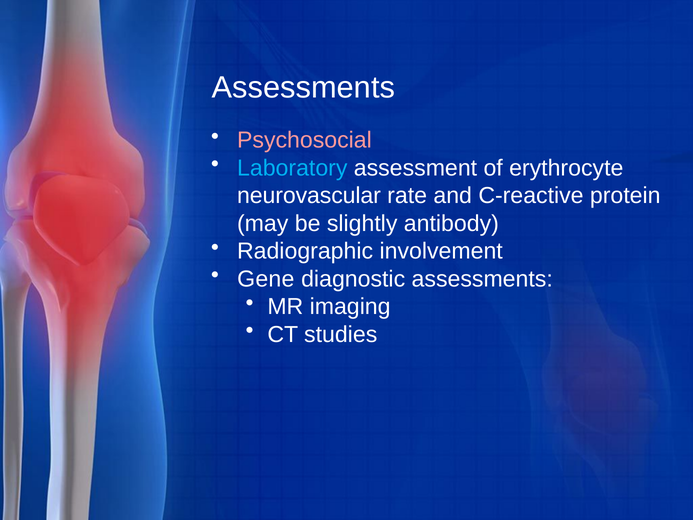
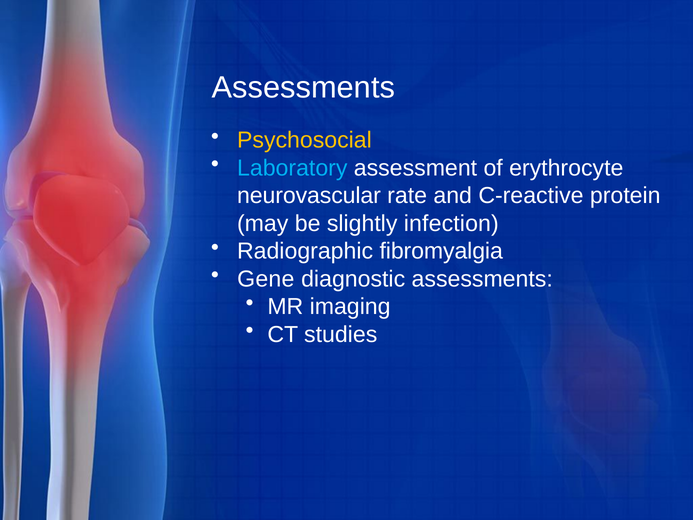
Psychosocial colour: pink -> yellow
antibody: antibody -> infection
involvement: involvement -> fibromyalgia
